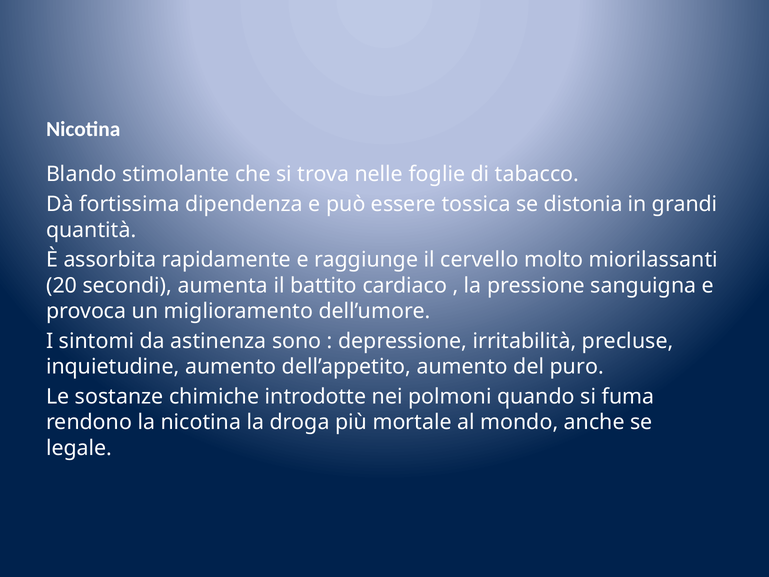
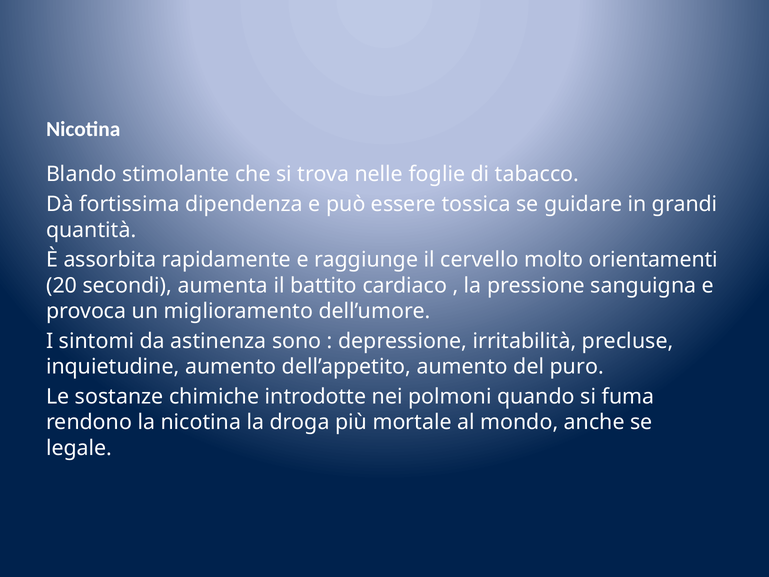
distonia: distonia -> guidare
miorilassanti: miorilassanti -> orientamenti
